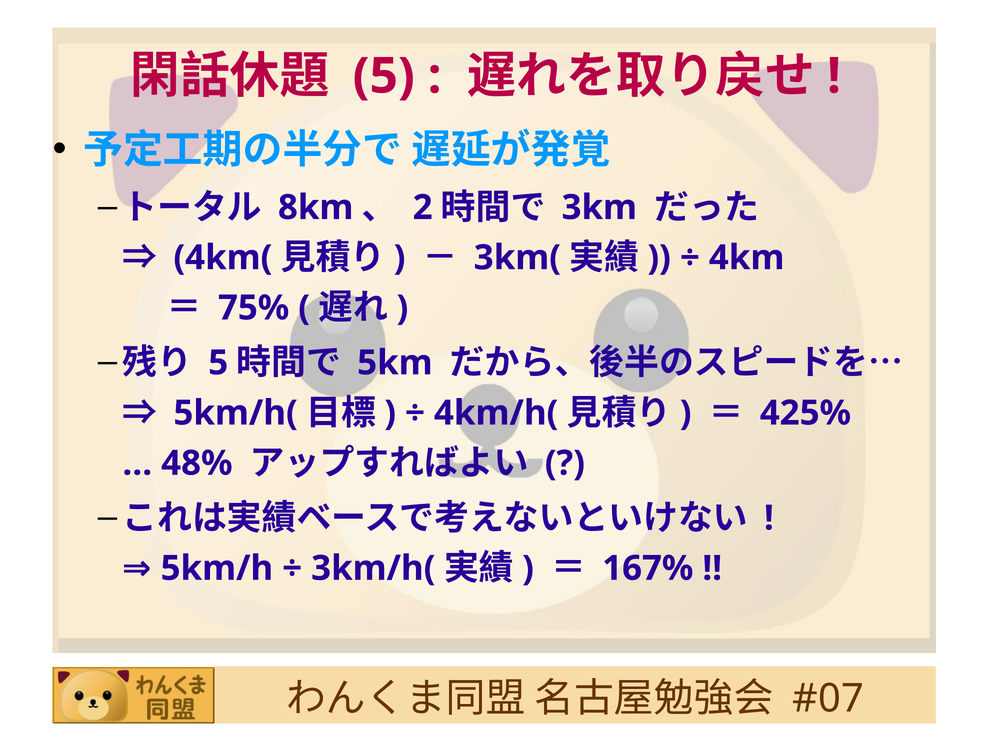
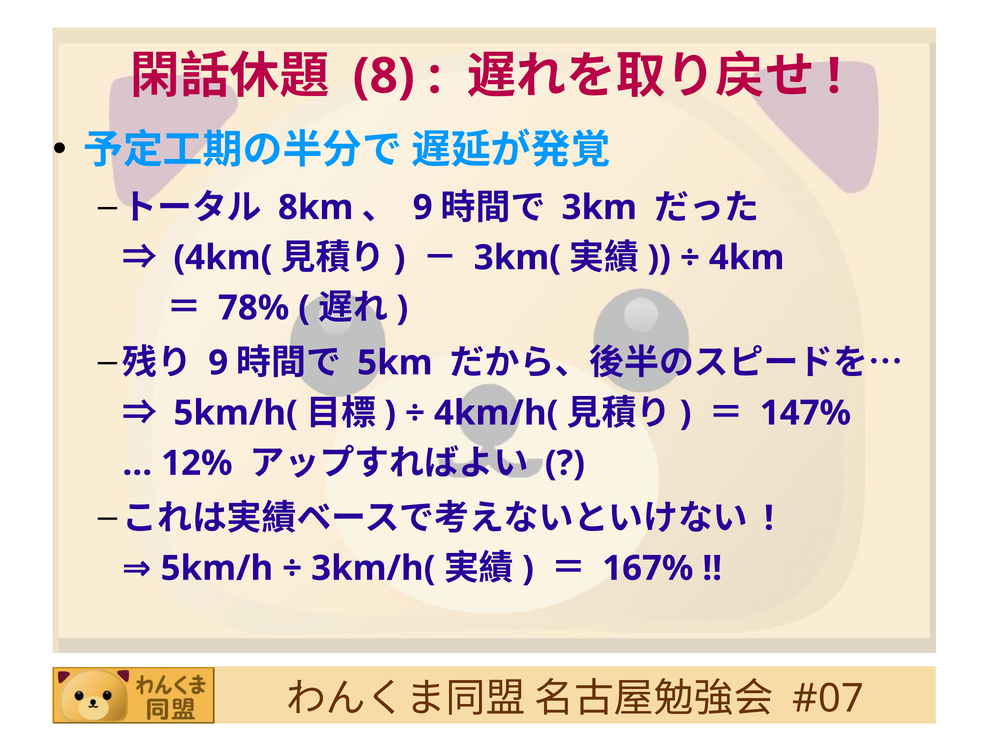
5 at (384, 76): 5 -> 8
2 at (423, 208): 2 -> 9
75%: 75% -> 78%
5 at (218, 363): 5 -> 9
425%: 425% -> 147%
48%: 48% -> 12%
